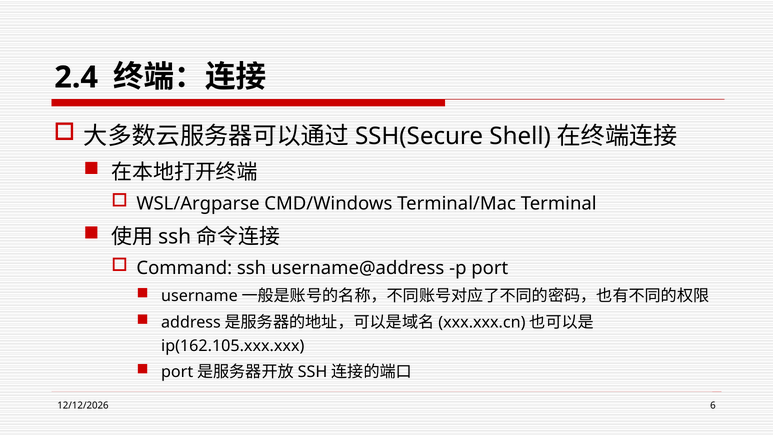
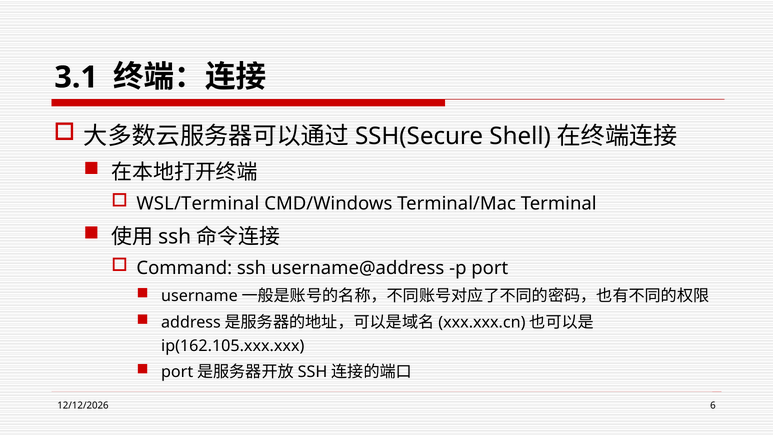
2.4: 2.4 -> 3.1
WSL/Argparse: WSL/Argparse -> WSL/Terminal
